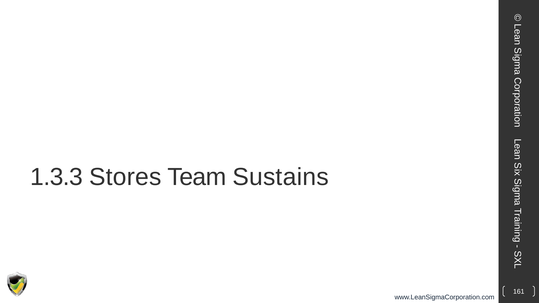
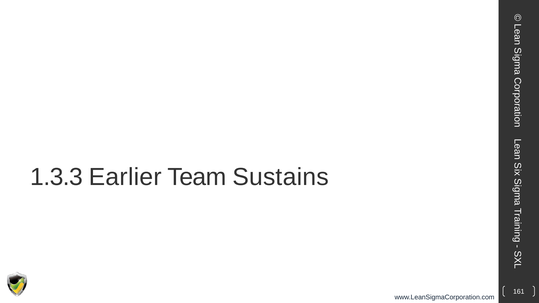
Stores: Stores -> Earlier
